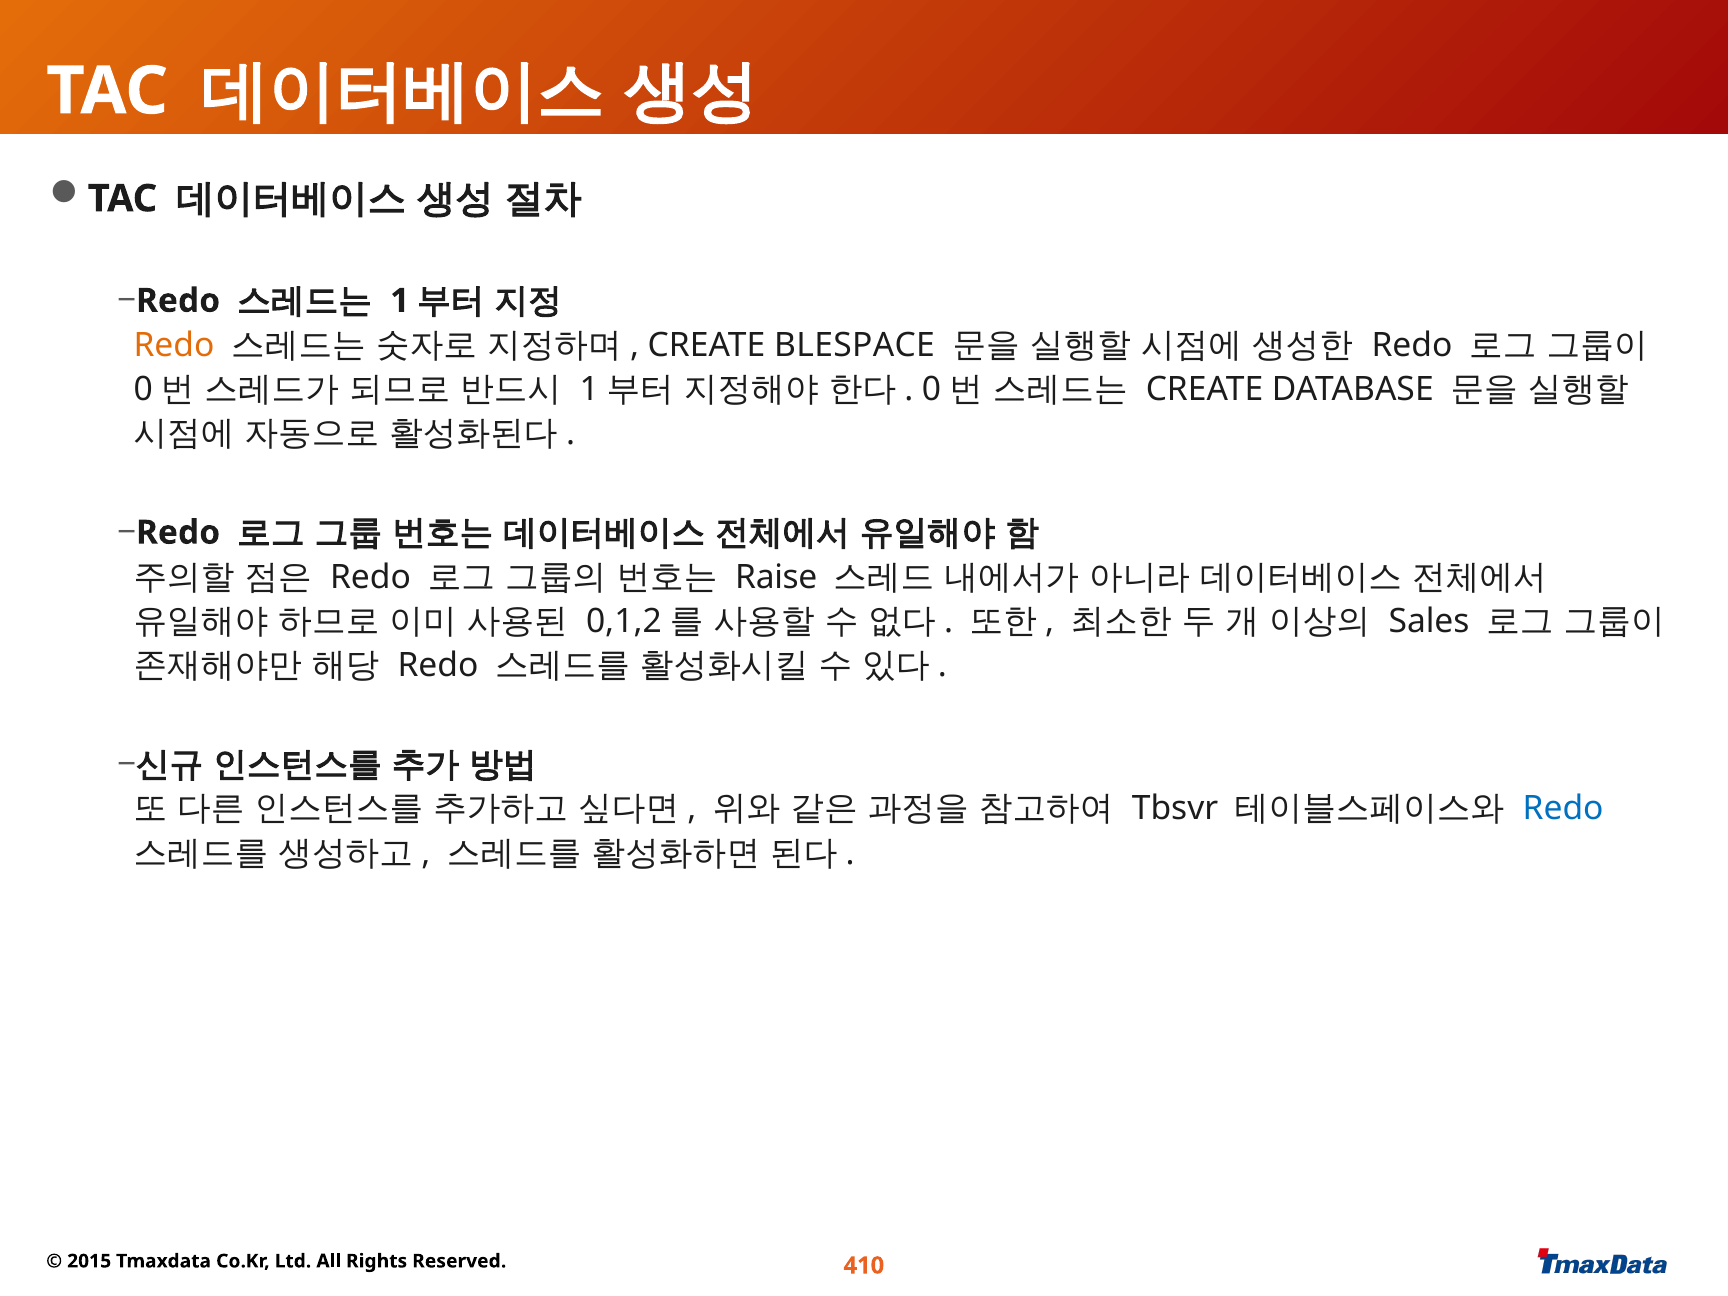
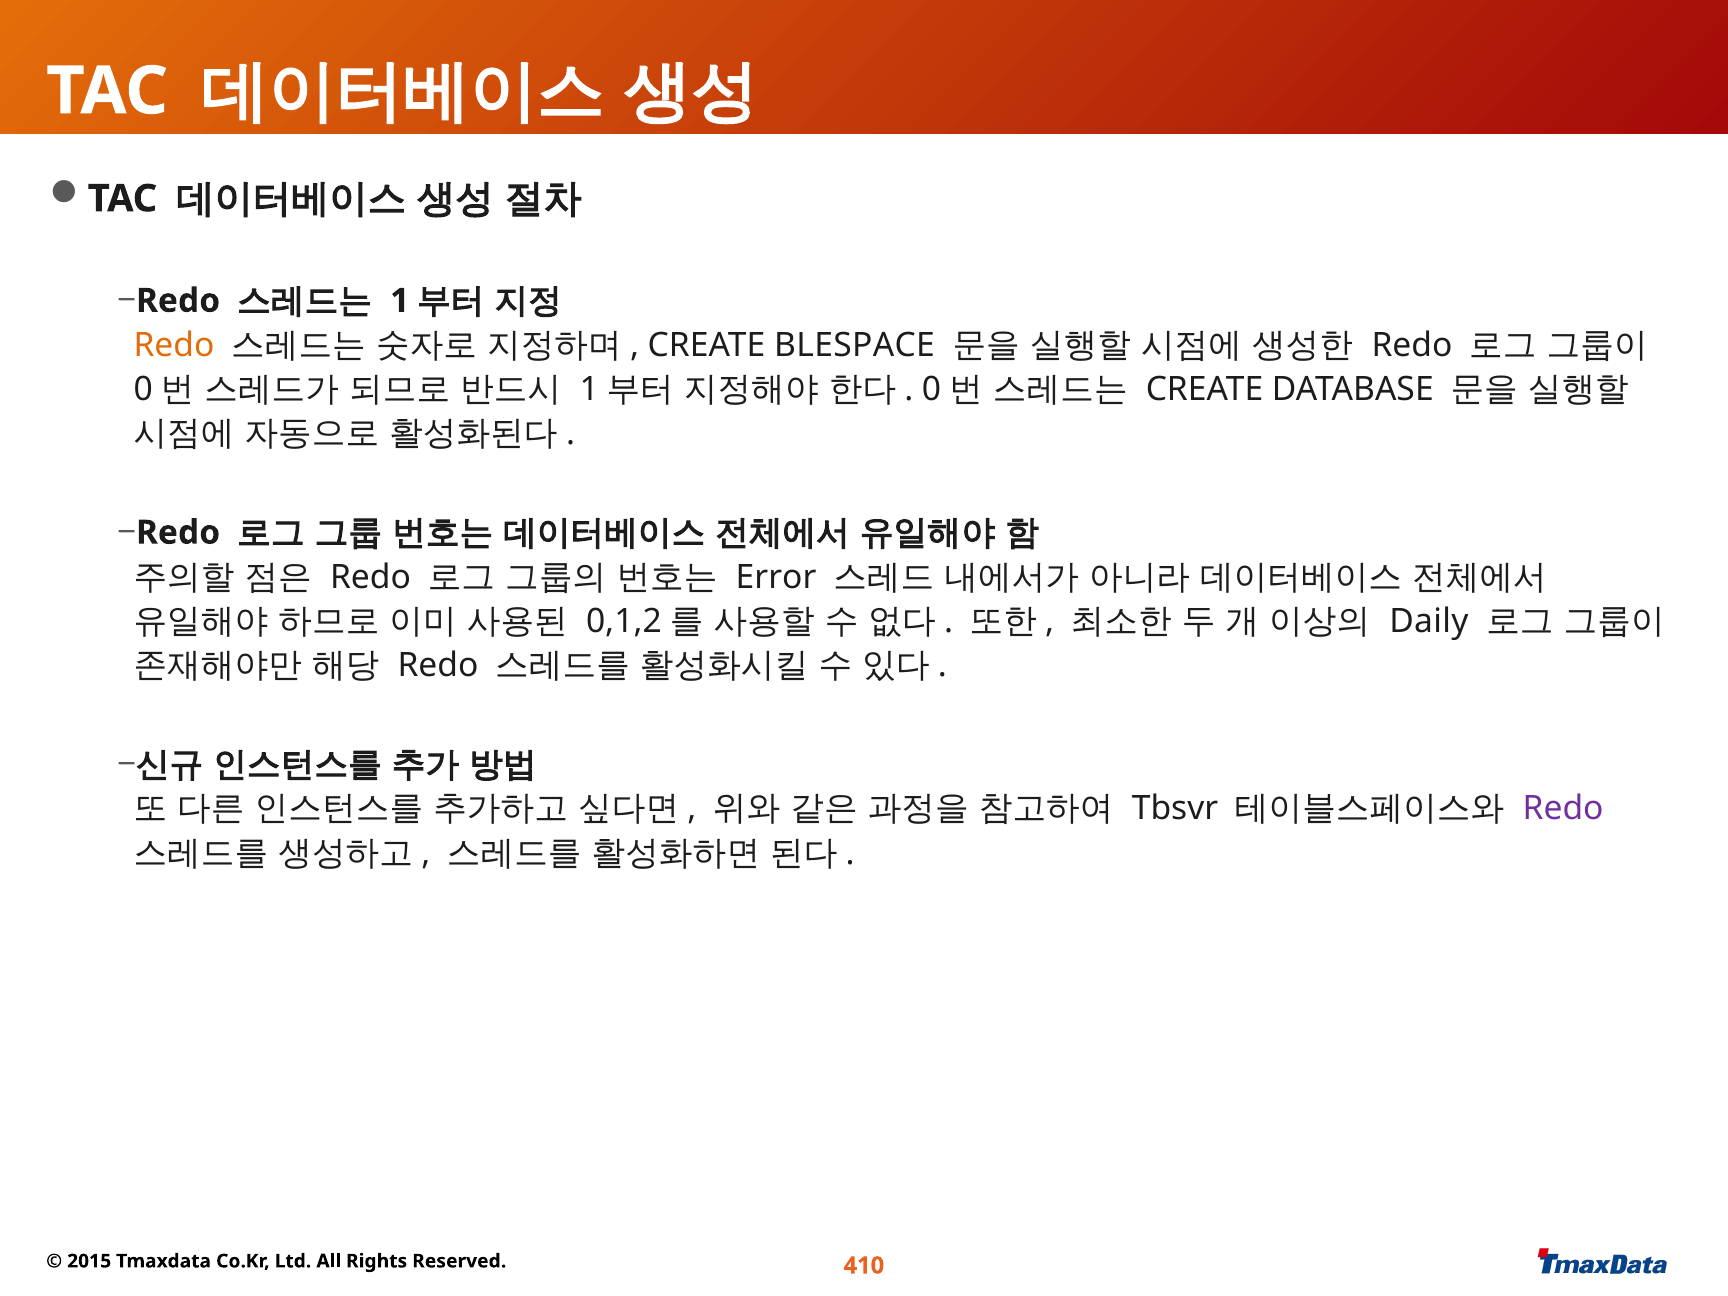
Raise: Raise -> Error
Sales: Sales -> Daily
Redo at (1563, 809) colour: blue -> purple
